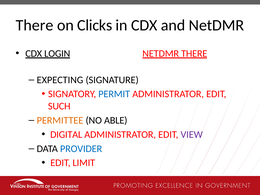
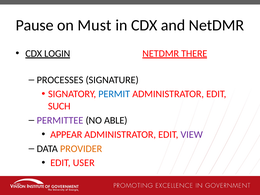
There at (35, 25): There -> Pause
Clicks: Clicks -> Must
EXPECTING: EXPECTING -> PROCESSES
PERMITTEE colour: orange -> purple
DIGITAL: DIGITAL -> APPEAR
PROVIDER colour: blue -> orange
LIMIT: LIMIT -> USER
